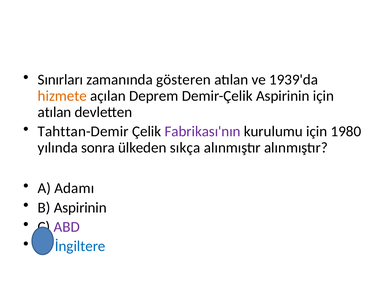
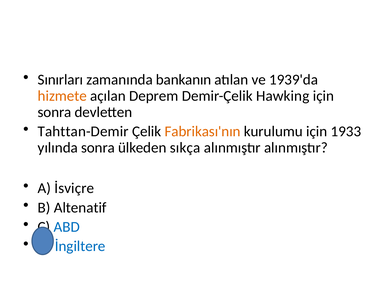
gösteren: gösteren -> bankanın
Demir-Çelik Aspirinin: Aspirinin -> Hawking
atılan at (55, 112): atılan -> sonra
Fabrikası'nın colour: purple -> orange
1980: 1980 -> 1933
Adamı: Adamı -> İsviçre
B Aspirinin: Aspirinin -> Altenatif
ABD colour: purple -> blue
